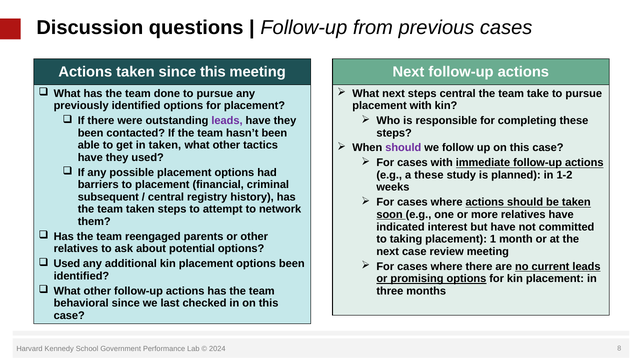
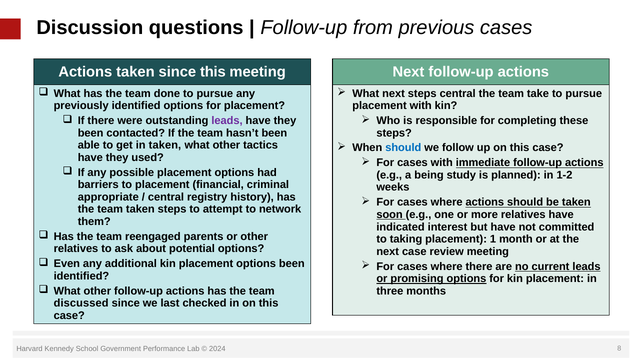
should at (403, 148) colour: purple -> blue
a these: these -> being
subsequent: subsequent -> appropriate
Used at (67, 264): Used -> Even
behavioral: behavioral -> discussed
